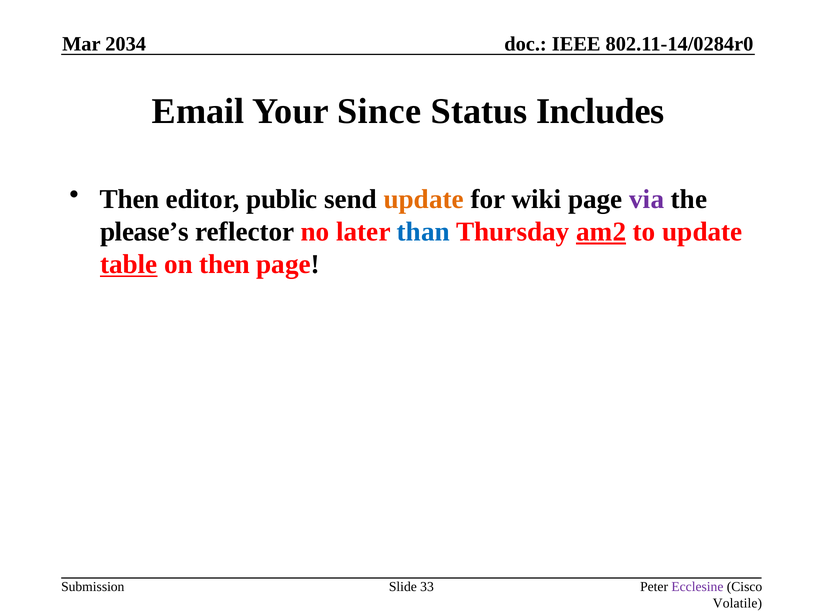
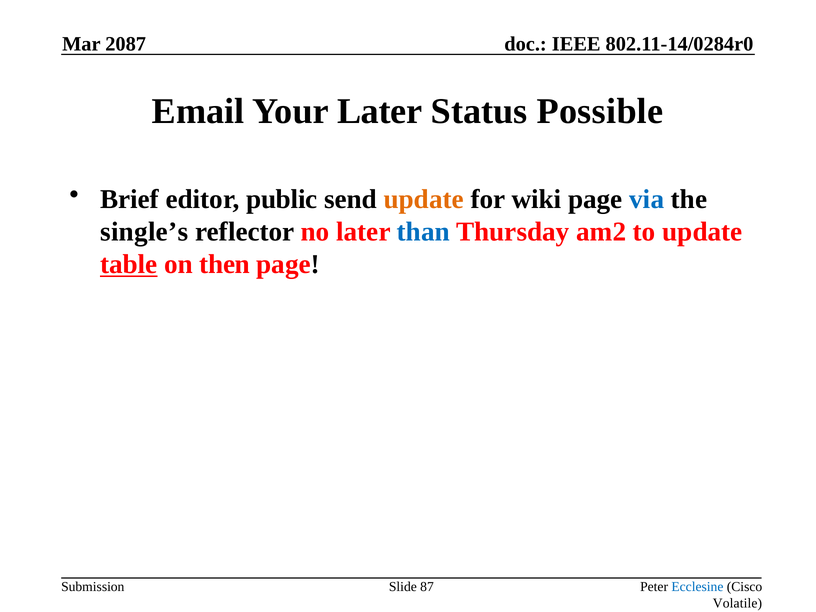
2034: 2034 -> 2087
Your Since: Since -> Later
Includes: Includes -> Possible
Then at (130, 199): Then -> Brief
via colour: purple -> blue
please’s: please’s -> single’s
am2 underline: present -> none
33: 33 -> 87
Ecclesine colour: purple -> blue
